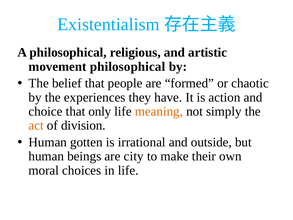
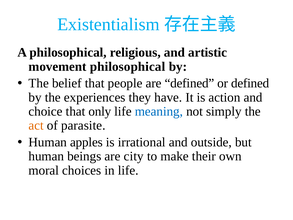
are formed: formed -> defined
or chaotic: chaotic -> defined
meaning colour: orange -> blue
division: division -> parasite
gotten: gotten -> apples
